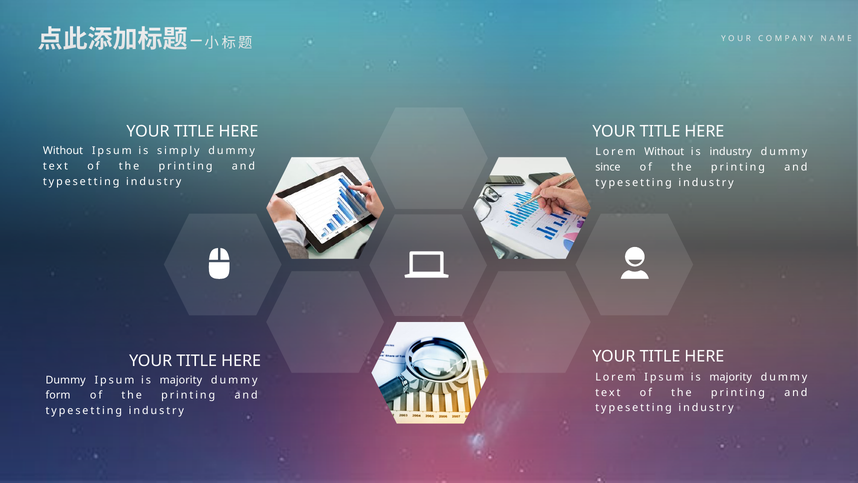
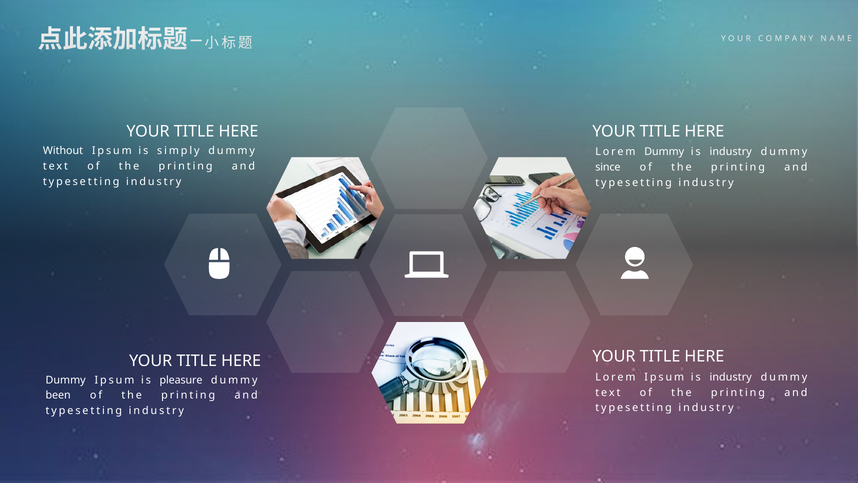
Lorem Without: Without -> Dummy
Lorem Ipsum is majority: majority -> industry
majority at (181, 380): majority -> pleasure
form: form -> been
